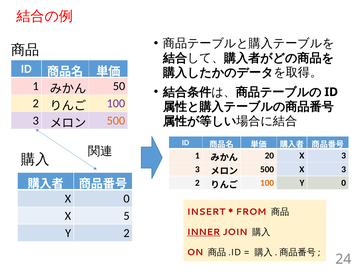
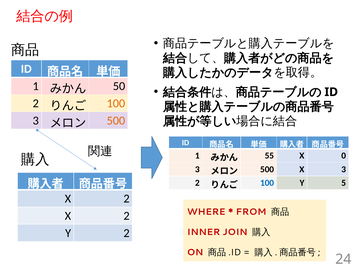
100 at (116, 104) colour: purple -> orange
20: 20 -> 55
3 at (344, 156): 3 -> 0
100 at (267, 183) colour: orange -> blue
Y 0: 0 -> 5
0 at (127, 199): 0 -> 2
INSERT: INSERT -> WHERE
5 at (127, 216): 5 -> 2
INNER underline: present -> none
